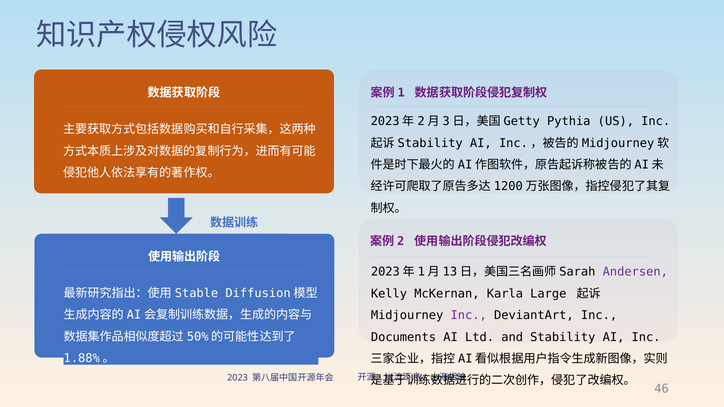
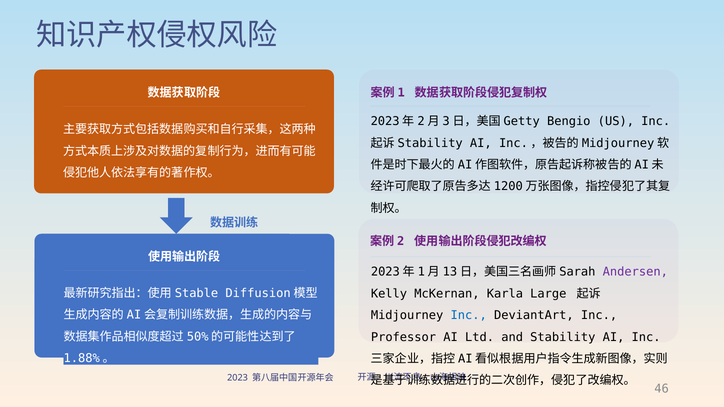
Pythia: Pythia -> Bengio
Inc at (469, 316) colour: purple -> blue
Documents: Documents -> Professor
